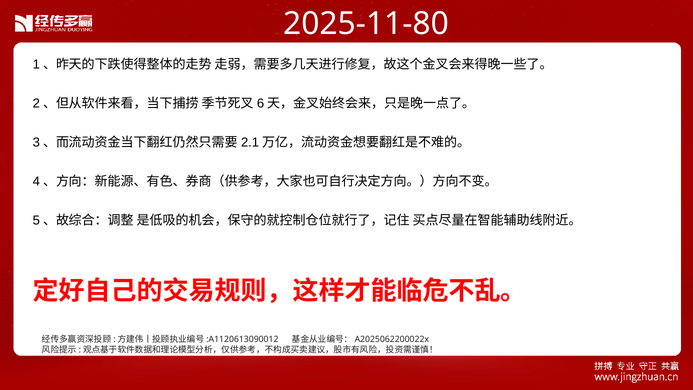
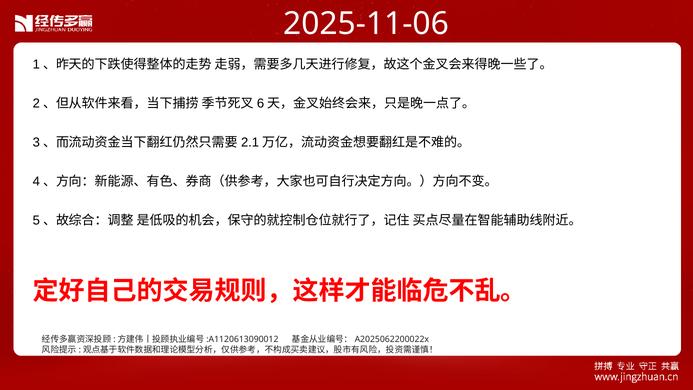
2025-11-80: 2025-11-80 -> 2025-11-06
